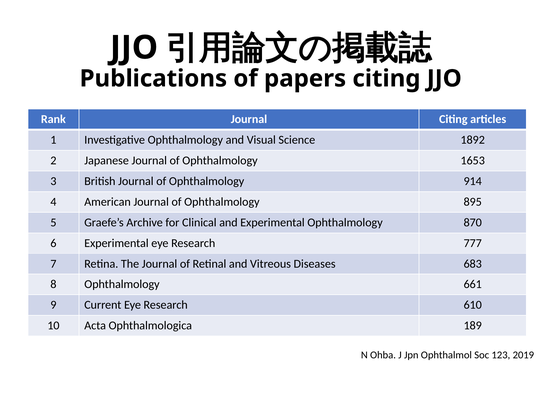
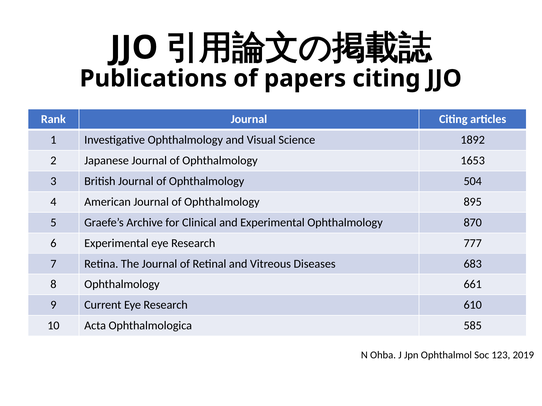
914: 914 -> 504
189: 189 -> 585
